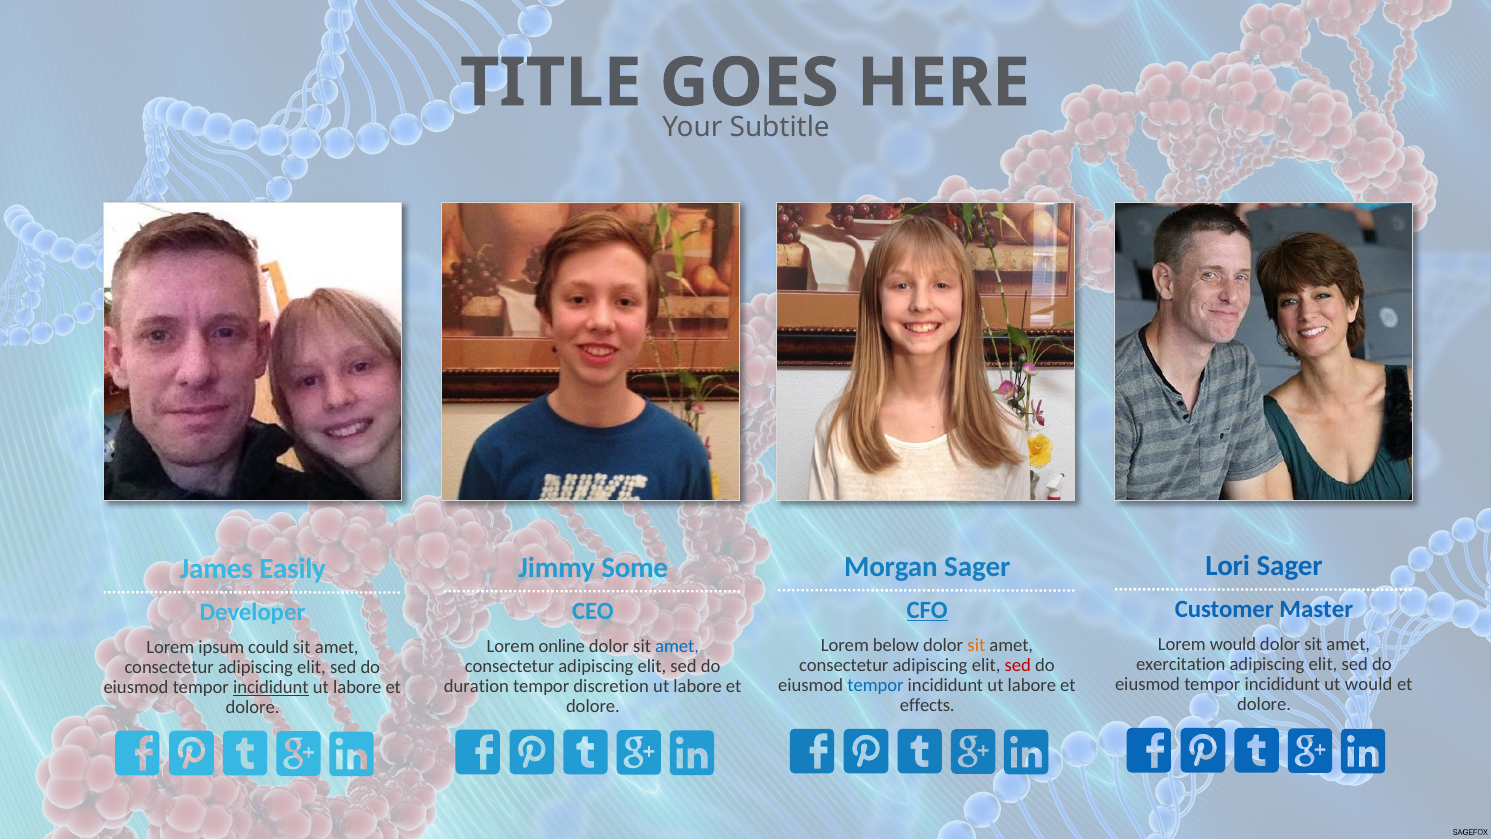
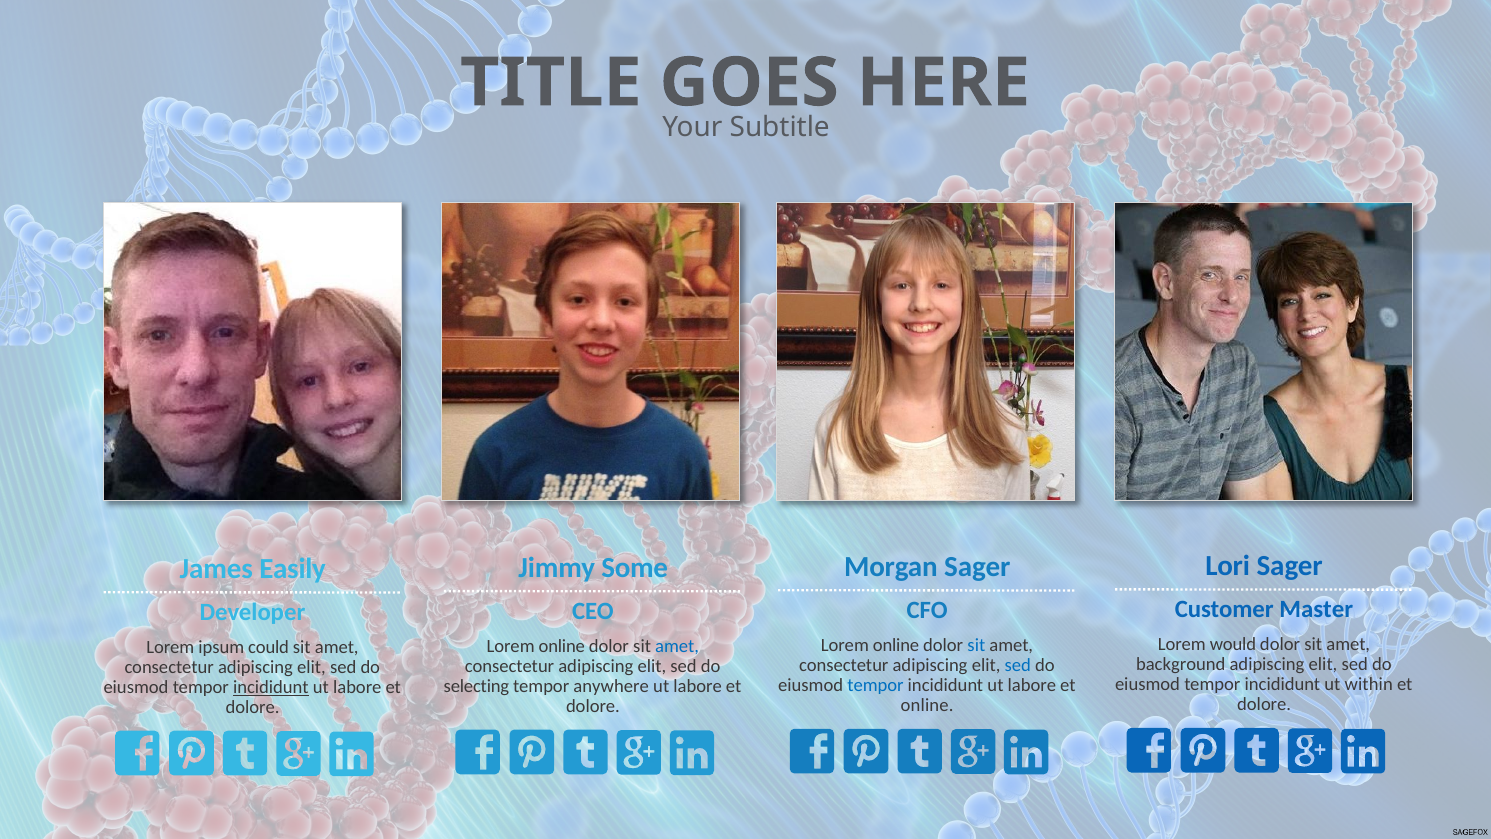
CFO underline: present -> none
below at (896, 645): below -> online
sit at (976, 645) colour: orange -> blue
exercitation: exercitation -> background
sed at (1018, 665) colour: red -> blue
ut would: would -> within
duration: duration -> selecting
discretion: discretion -> anywhere
effects at (927, 705): effects -> online
